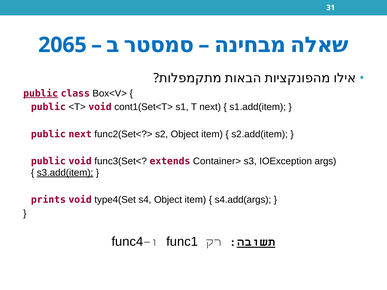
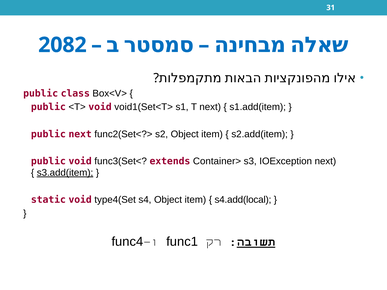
2065: 2065 -> 2082
public at (41, 94) underline: present -> none
cont1(Set<T>: cont1(Set<T> -> void1(Set<T>
IOException args: args -> next
prints: prints -> static
s4.add(args: s4.add(args -> s4.add(local
